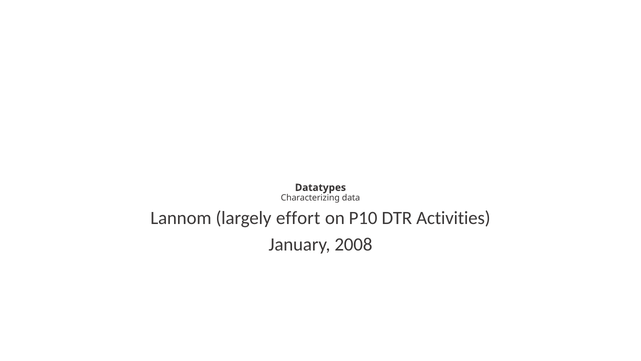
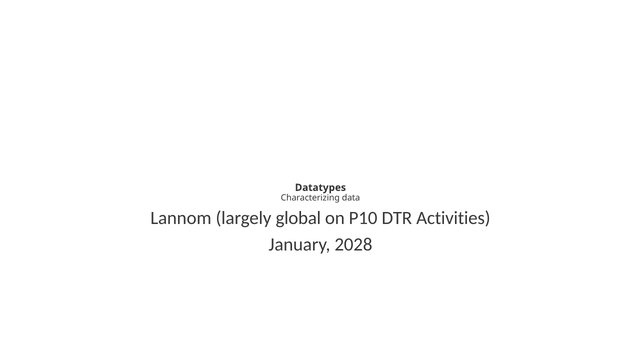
effort: effort -> global
2008: 2008 -> 2028
